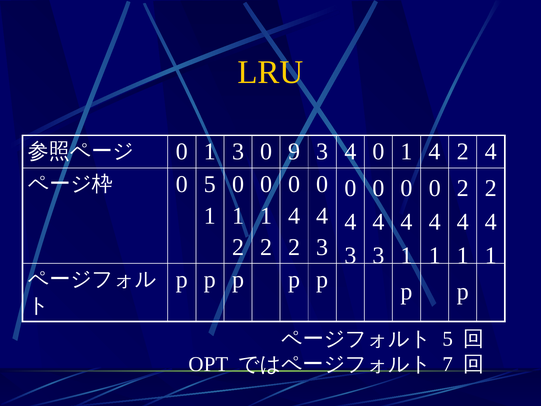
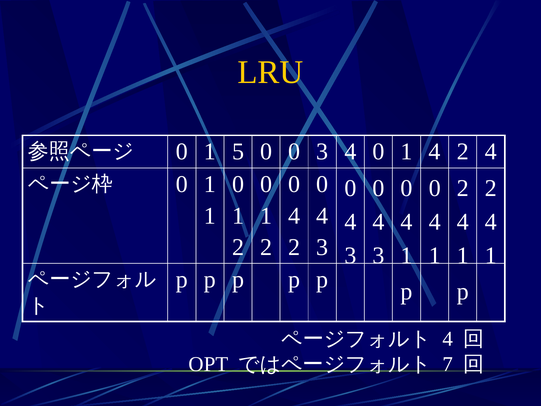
1 3: 3 -> 5
0 9: 9 -> 0
5 at (210, 184): 5 -> 1
5 at (448, 339): 5 -> 4
